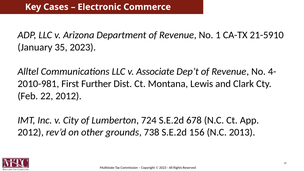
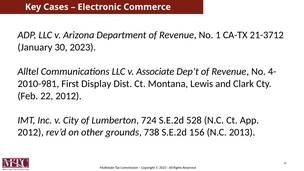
21-5910: 21-5910 -> 21-3712
35: 35 -> 30
Further: Further -> Display
678: 678 -> 528
